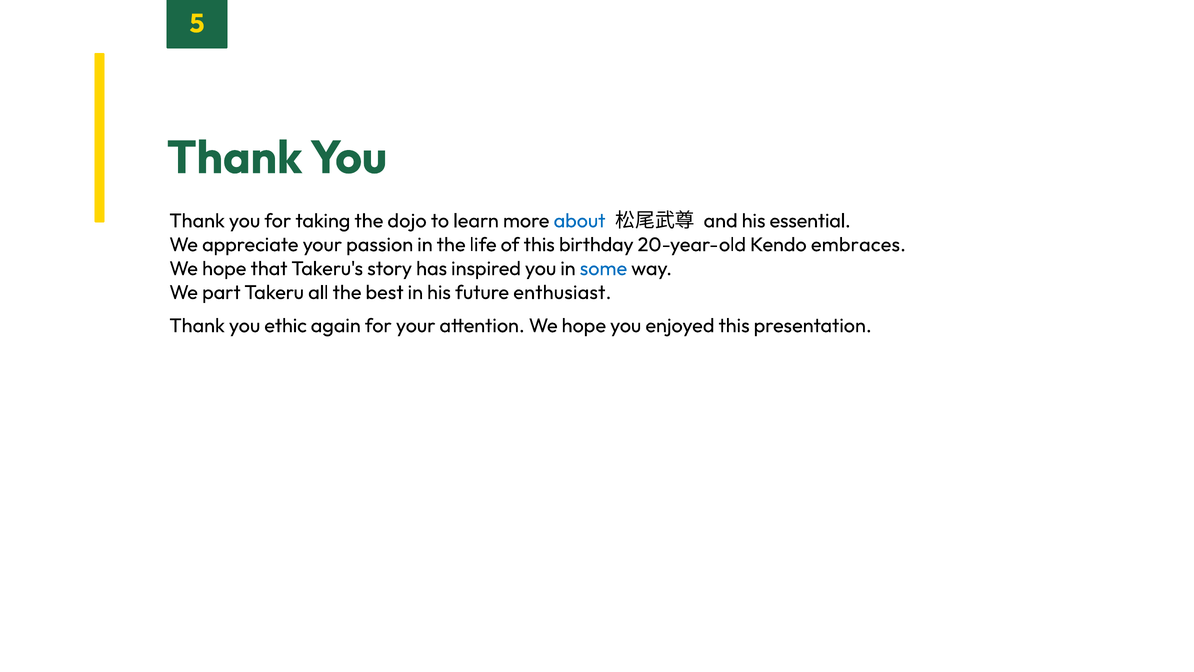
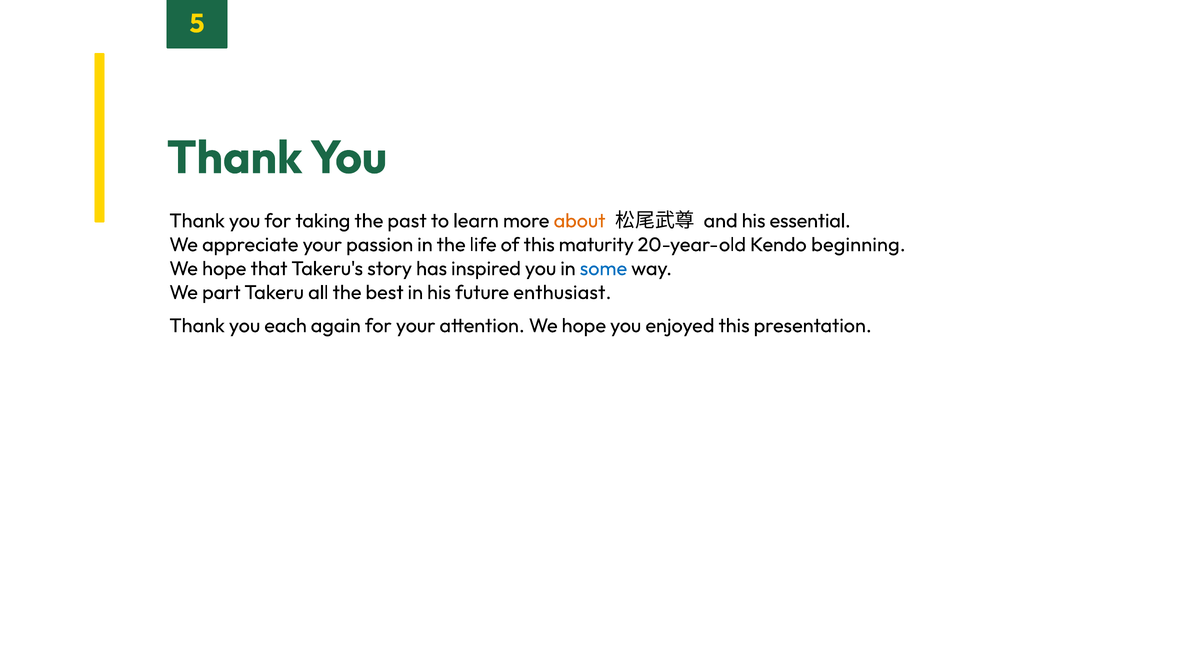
dojo: dojo -> past
about colour: blue -> orange
birthday: birthday -> maturity
embraces: embraces -> beginning
ethic: ethic -> each
